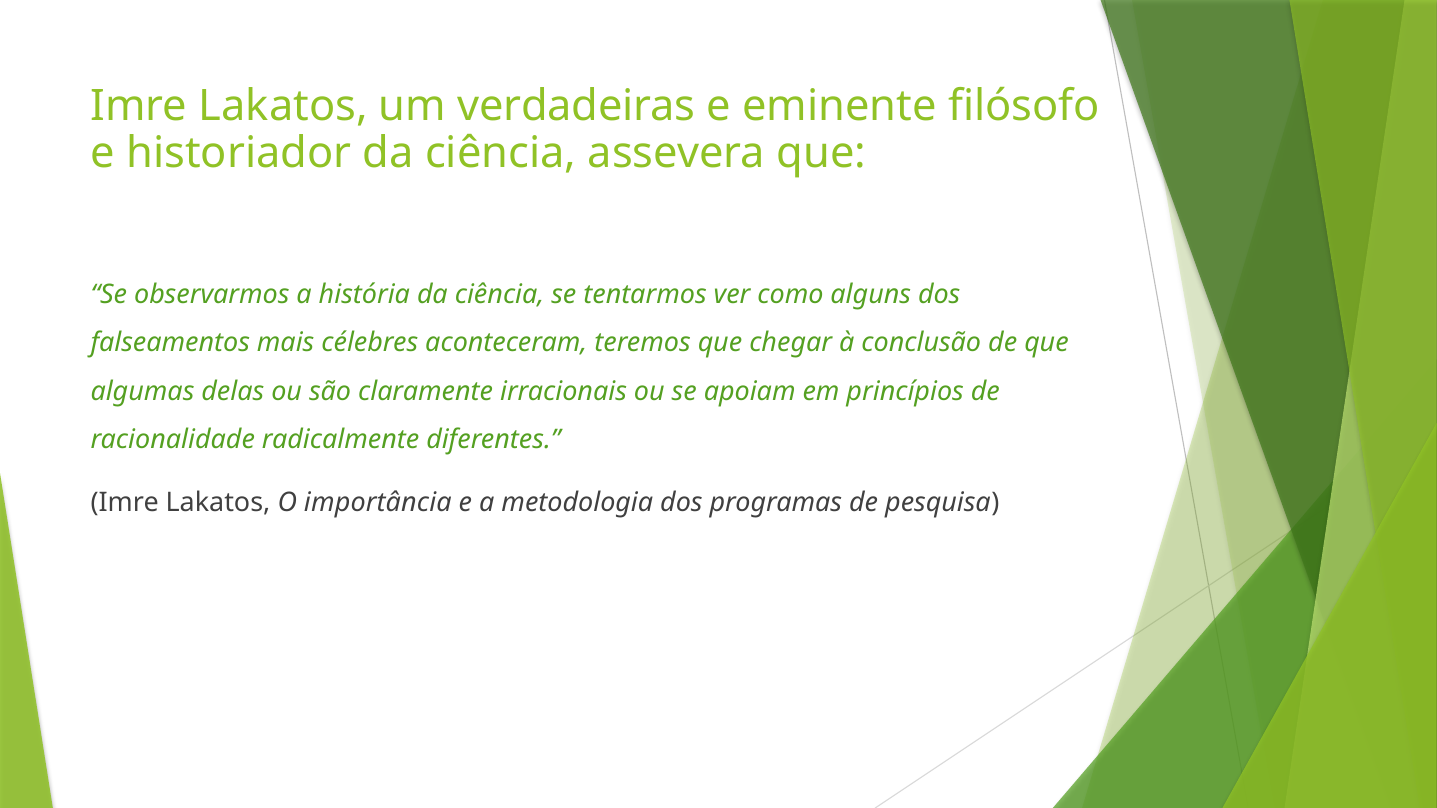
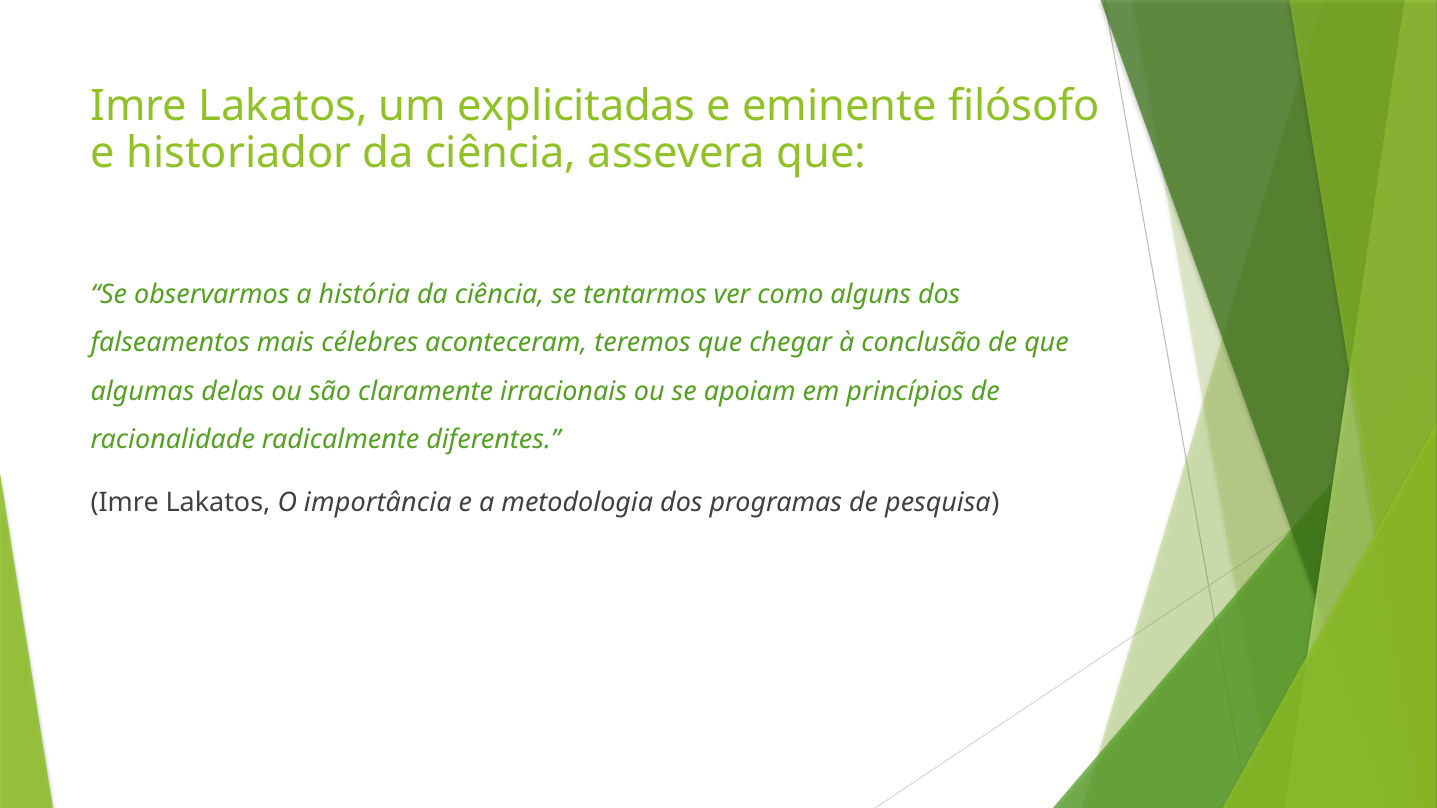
verdadeiras: verdadeiras -> explicitadas
